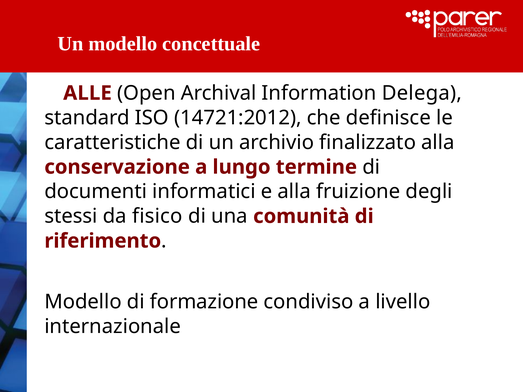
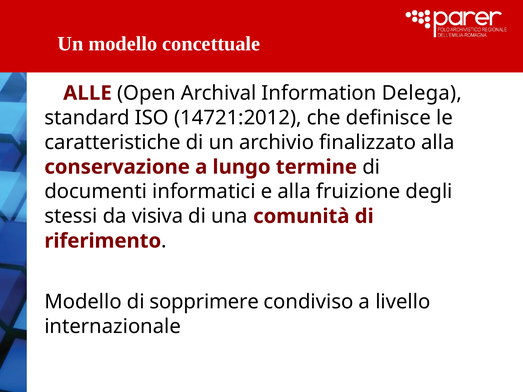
fisico: fisico -> visiva
formazione: formazione -> sopprimere
